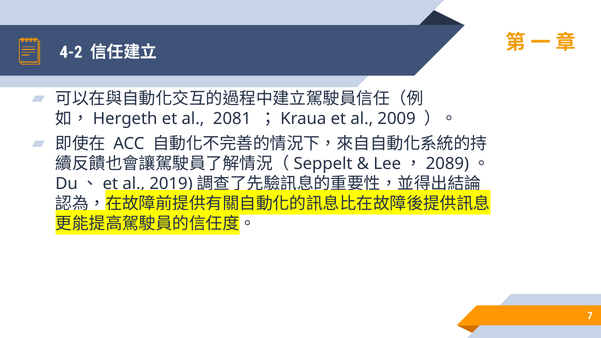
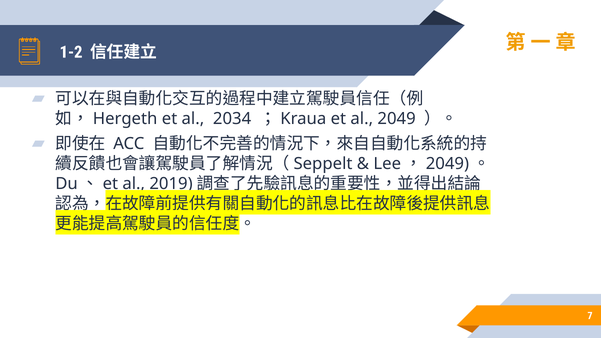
4-2: 4-2 -> 1-2
2081: 2081 -> 2034
al 2009: 2009 -> 2049
2089 at (447, 164): 2089 -> 2049
